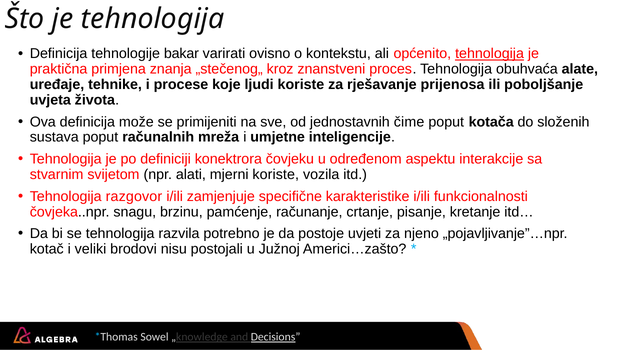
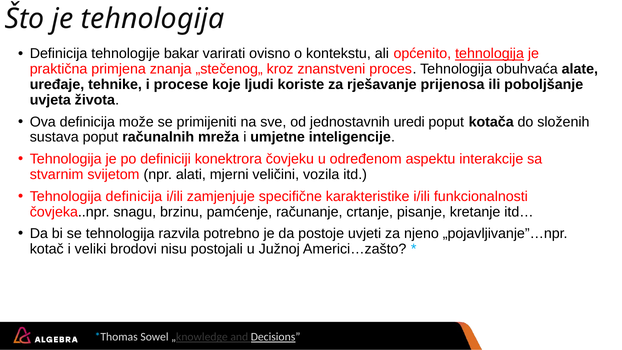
čime: čime -> uredi
mjerni koriste: koriste -> veličini
Tehnologija razgovor: razgovor -> definicija
